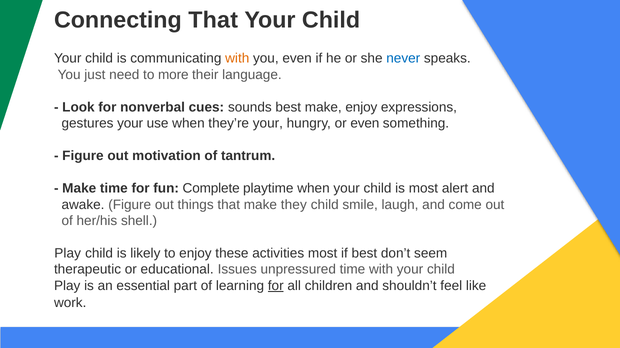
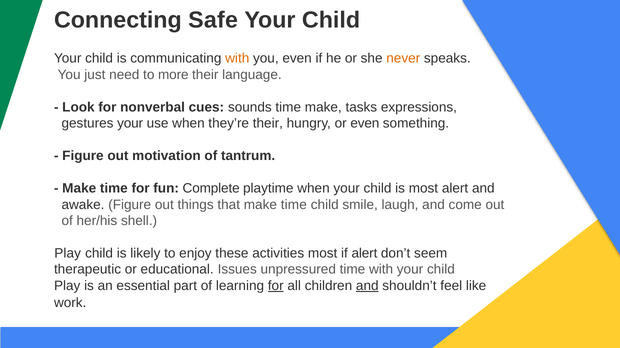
Connecting That: That -> Safe
never colour: blue -> orange
sounds best: best -> time
make enjoy: enjoy -> tasks
they’re your: your -> their
that make they: they -> time
if best: best -> alert
and at (367, 286) underline: none -> present
